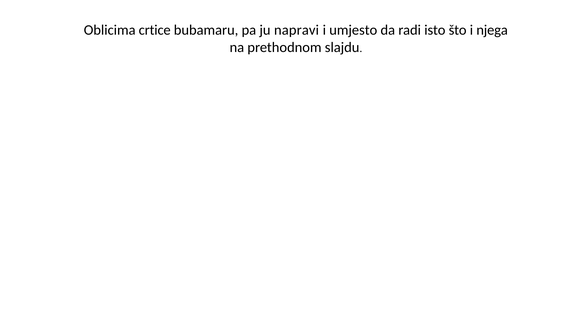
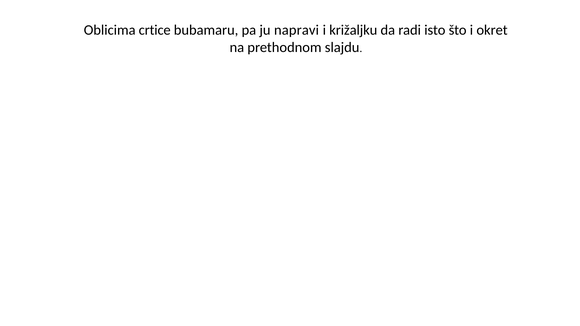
umjesto: umjesto -> križaljku
njega: njega -> okret
